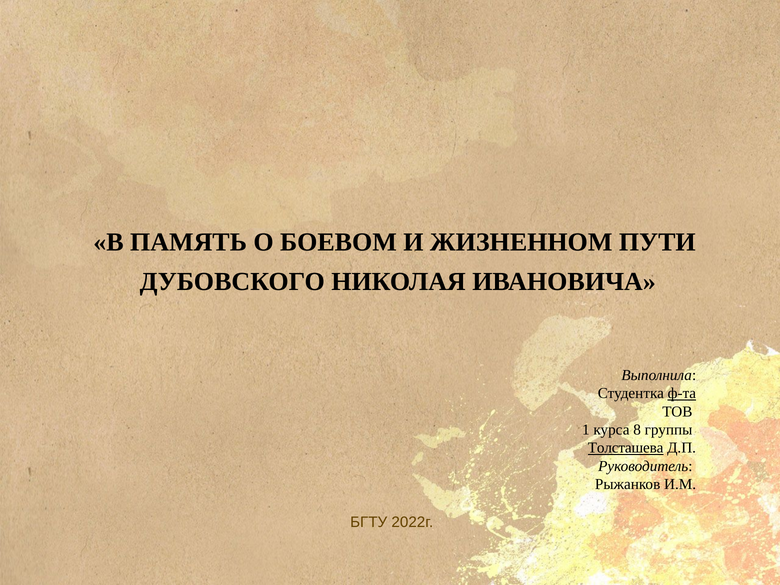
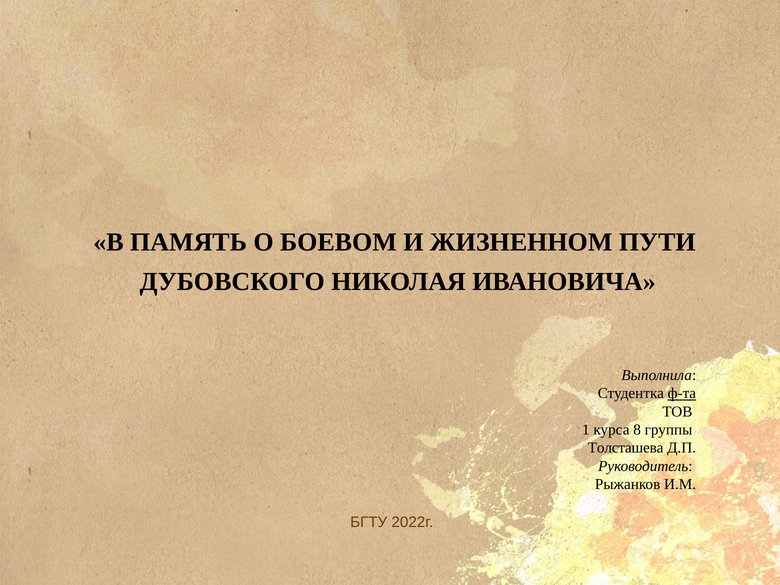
Толсташева underline: present -> none
